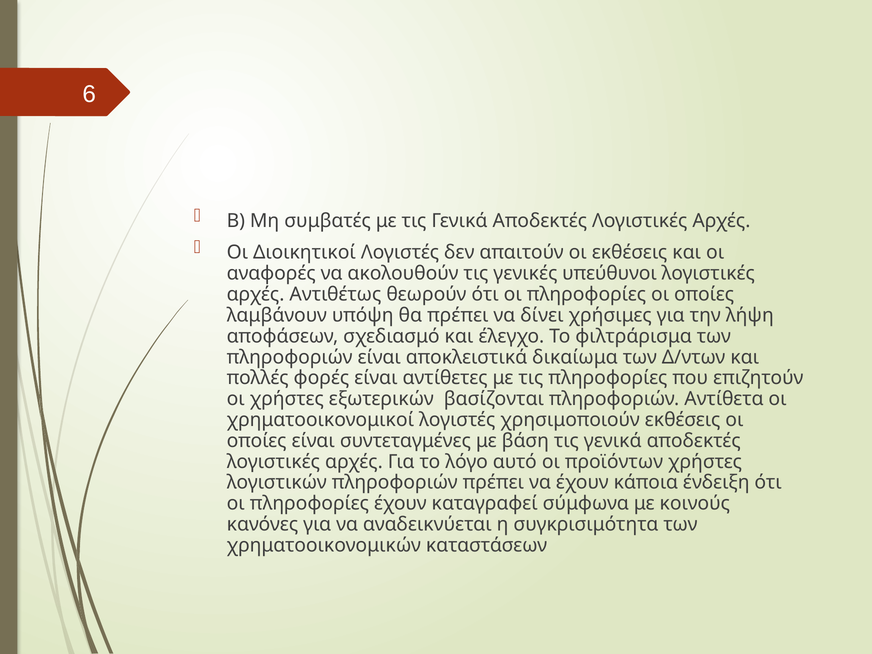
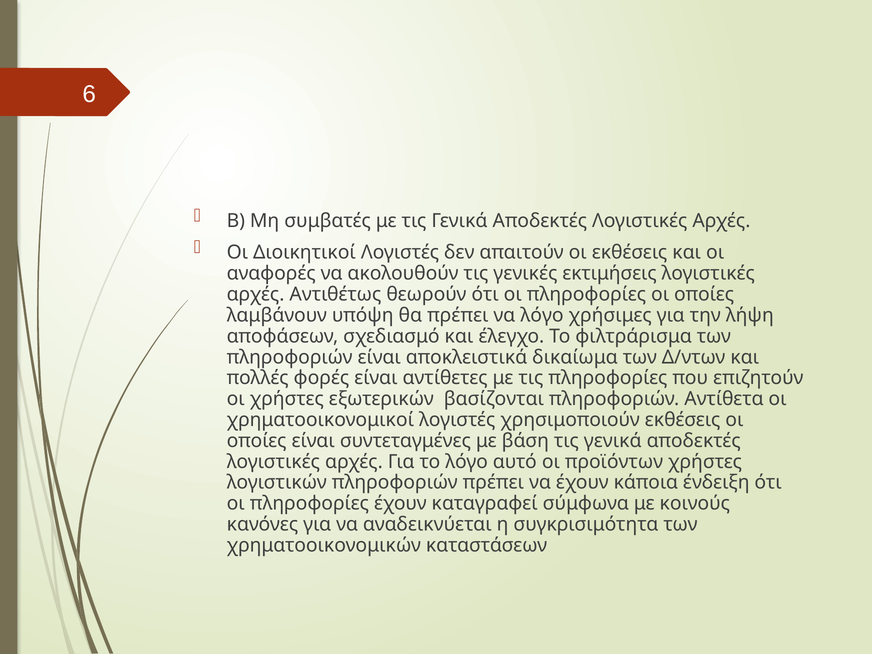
υπεύθυνοι: υπεύθυνοι -> εκτιμήσεις
να δίνει: δίνει -> λόγο
